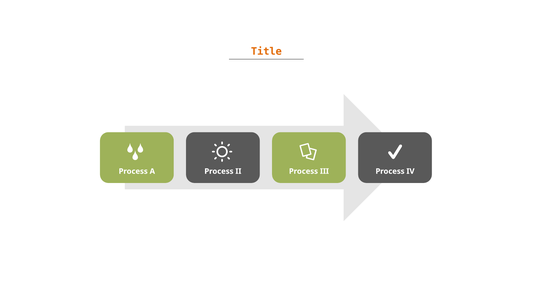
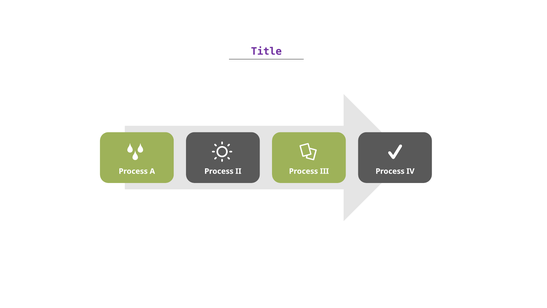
Title colour: orange -> purple
